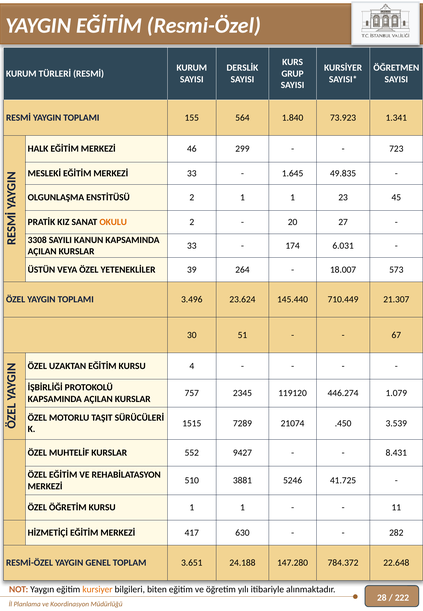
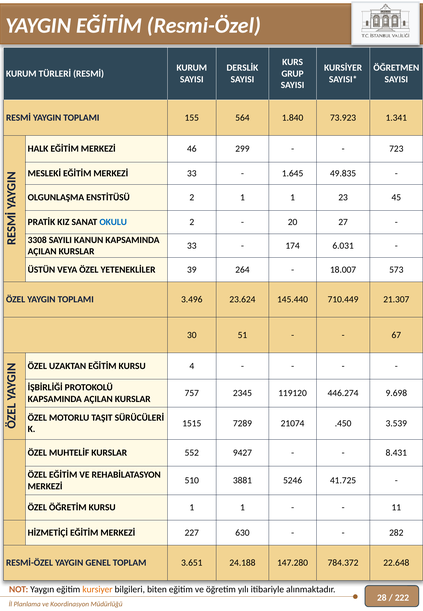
OKULU colour: orange -> blue
1.079: 1.079 -> 9.698
417: 417 -> 227
